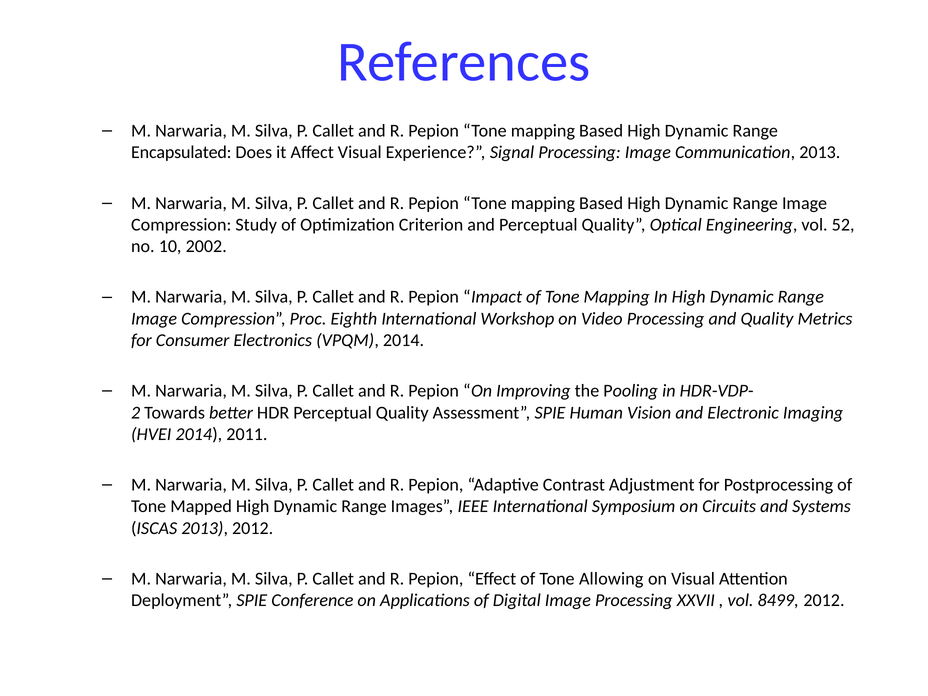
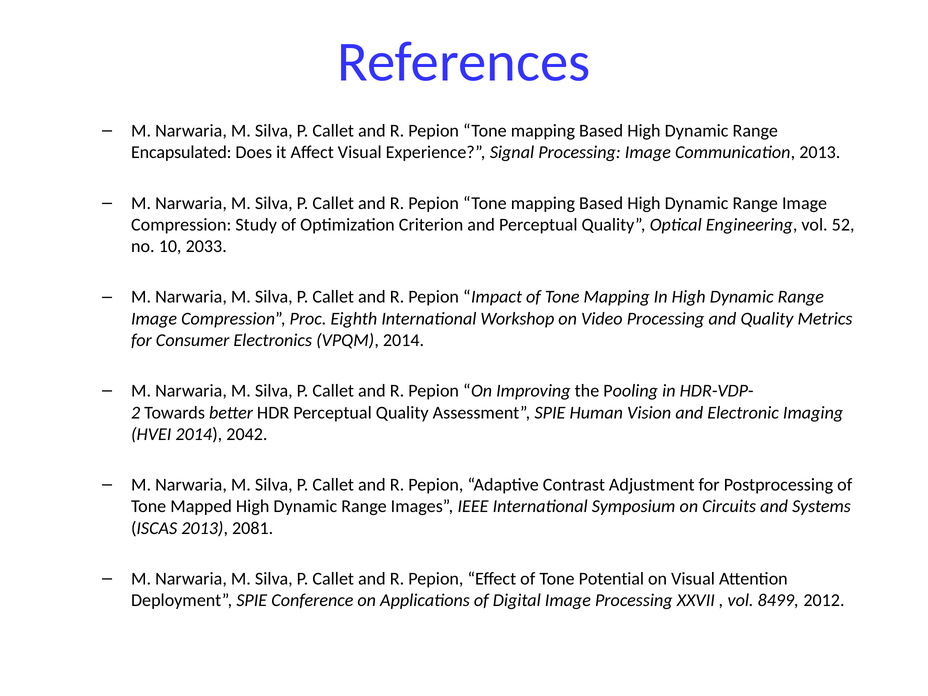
2002: 2002 -> 2033
2011: 2011 -> 2042
2013 2012: 2012 -> 2081
Allowing: Allowing -> Potential
